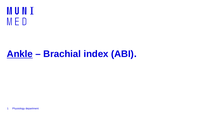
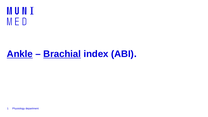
Brachial underline: none -> present
